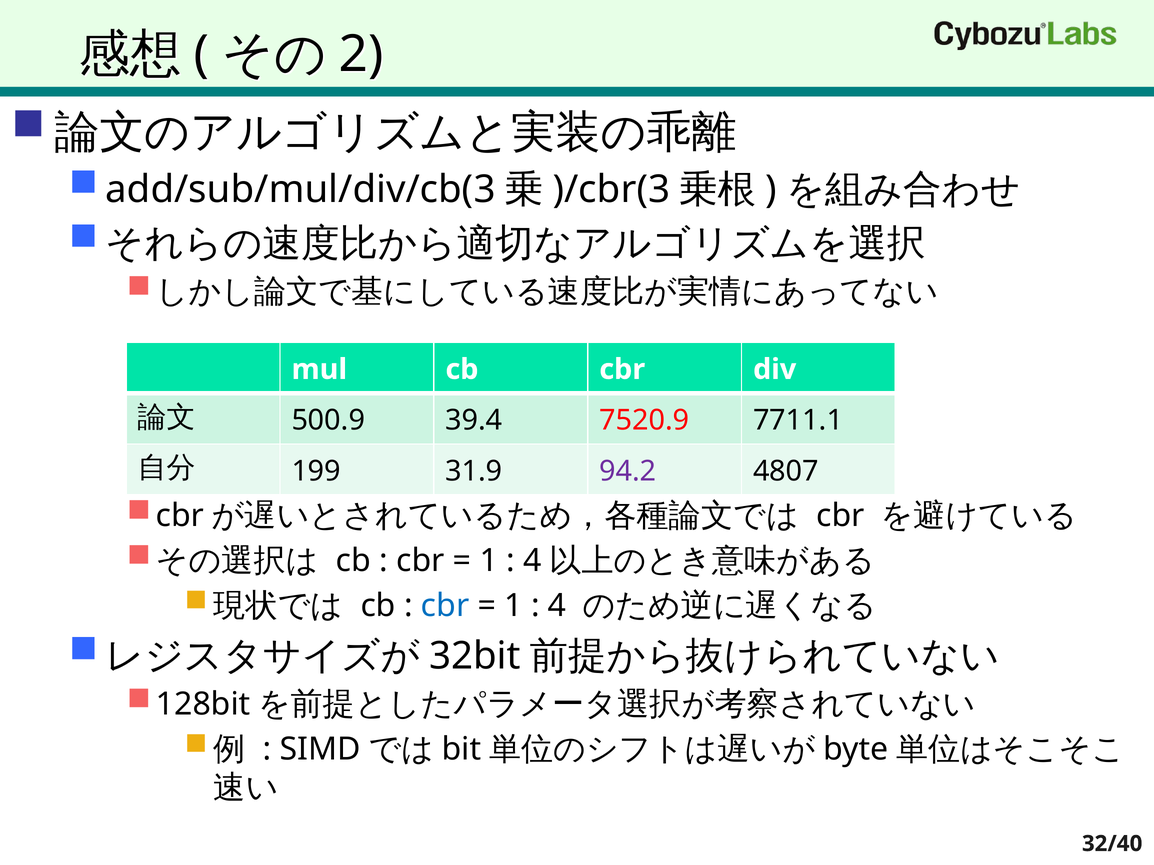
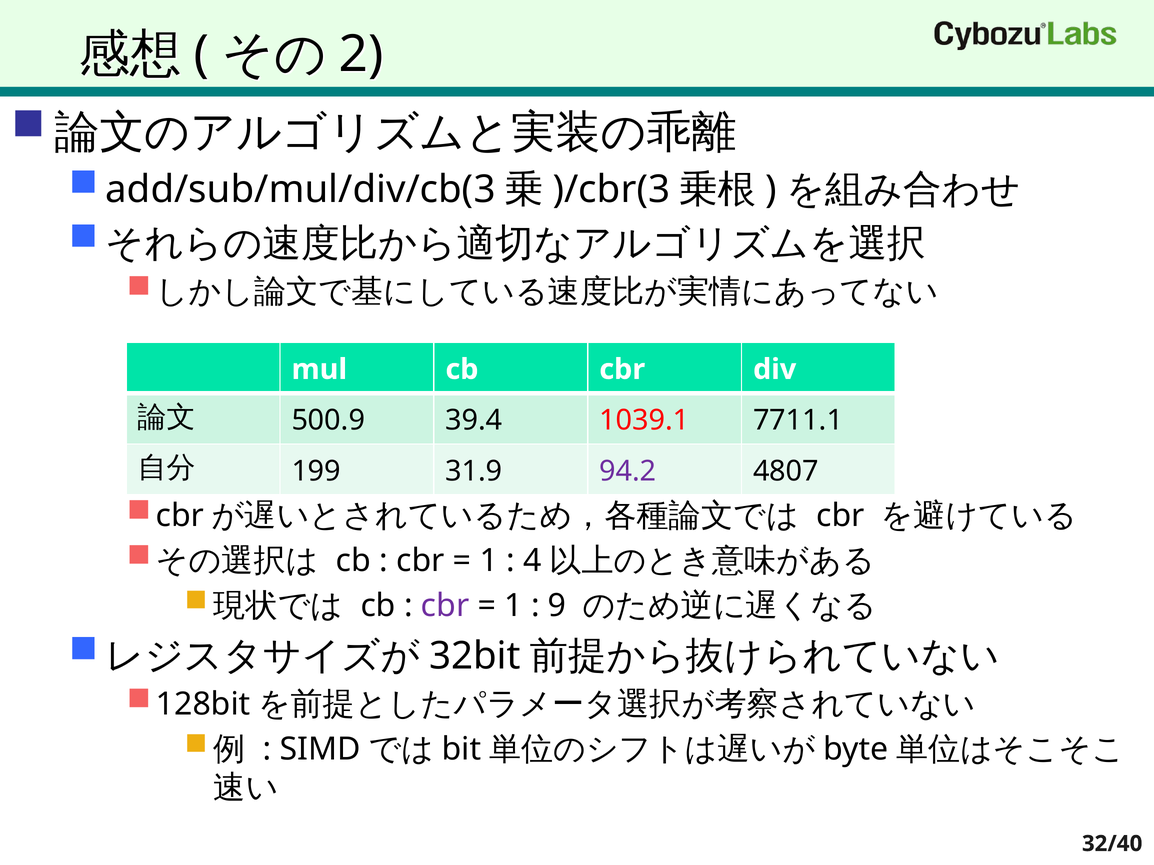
7520.9: 7520.9 -> 1039.1
cbr at (445, 606) colour: blue -> purple
4: 4 -> 9
